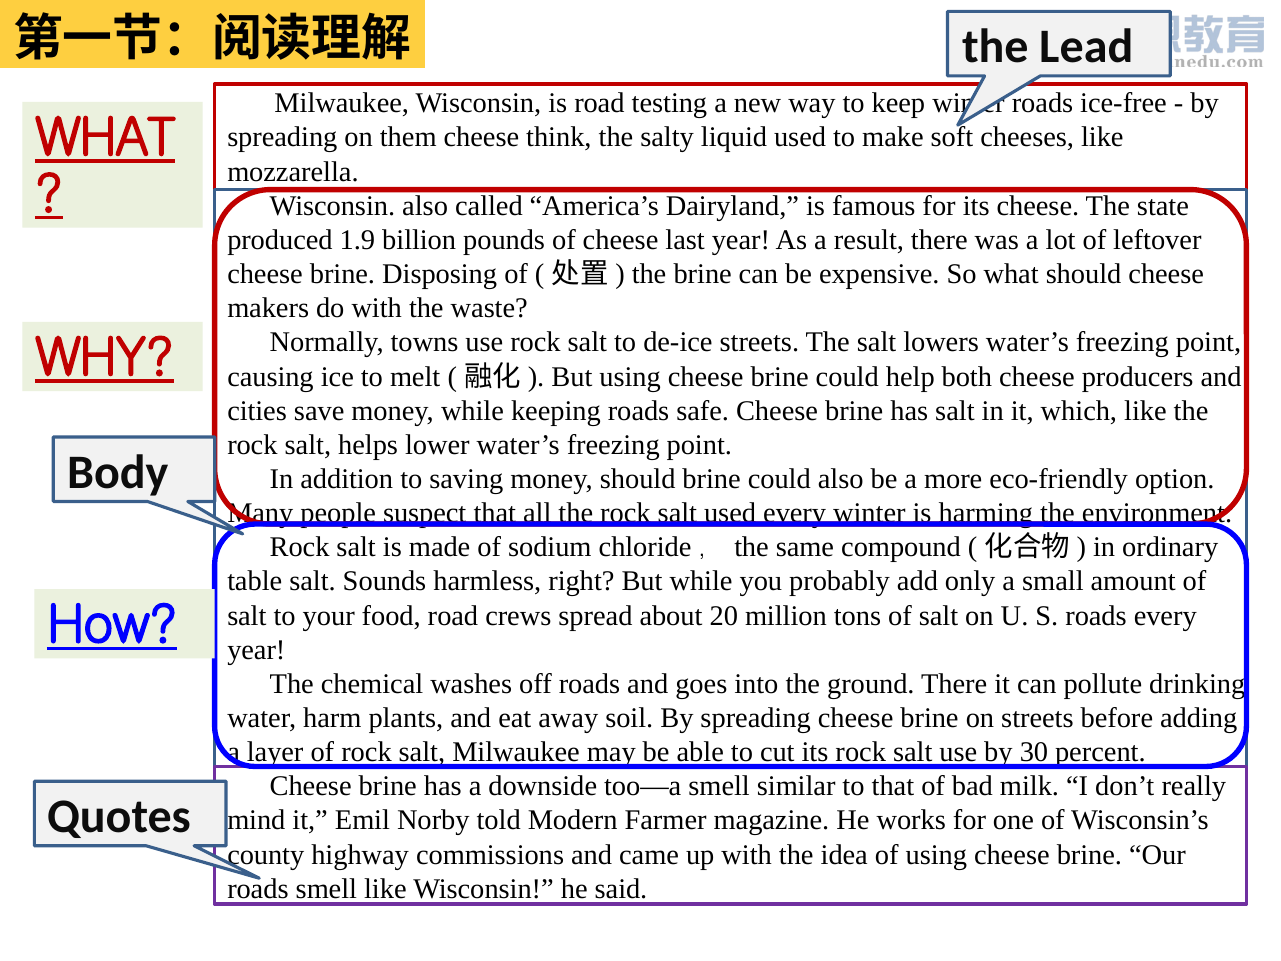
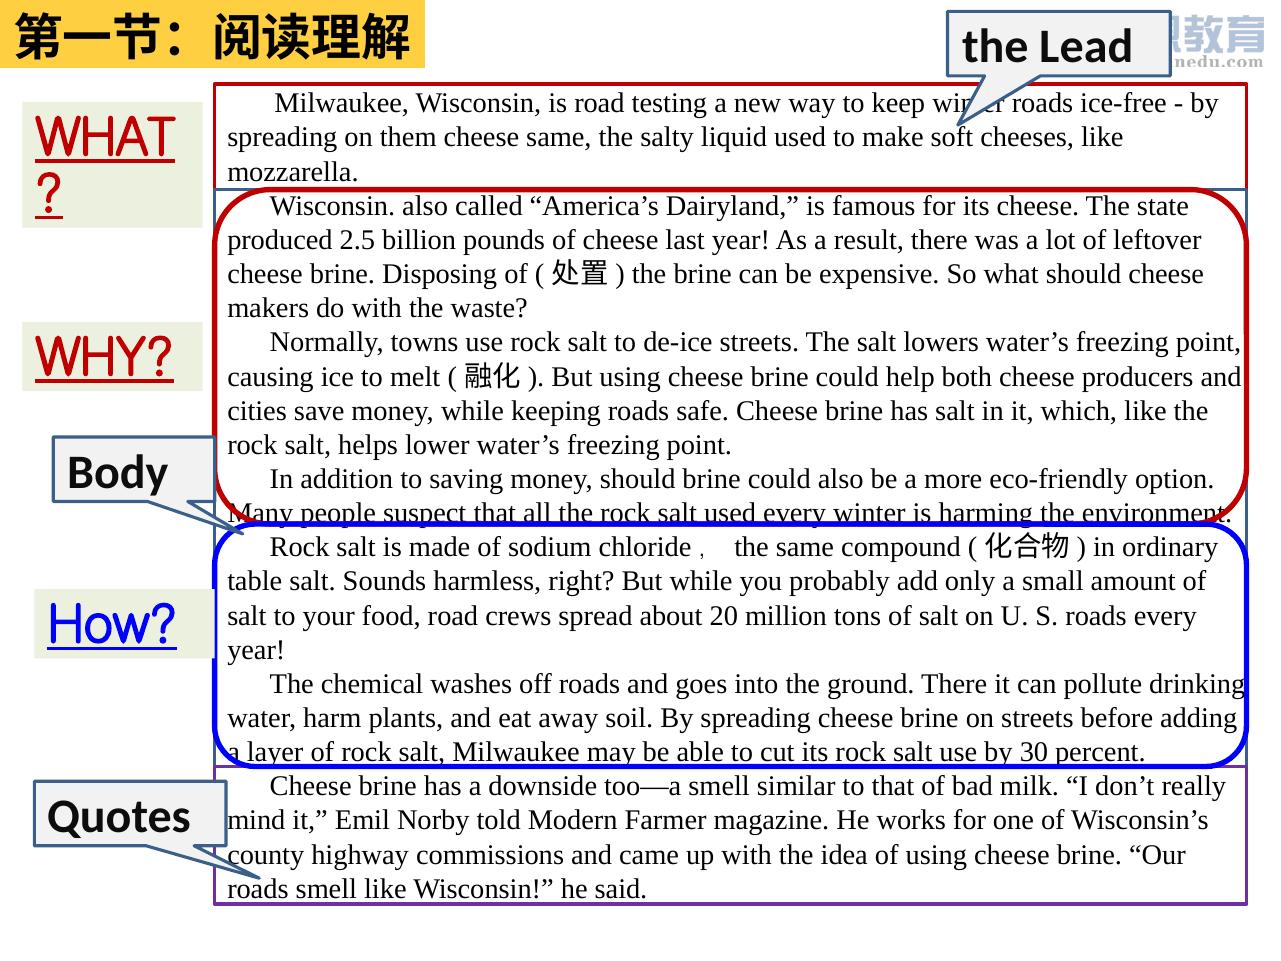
cheese think: think -> same
1.9: 1.9 -> 2.5
